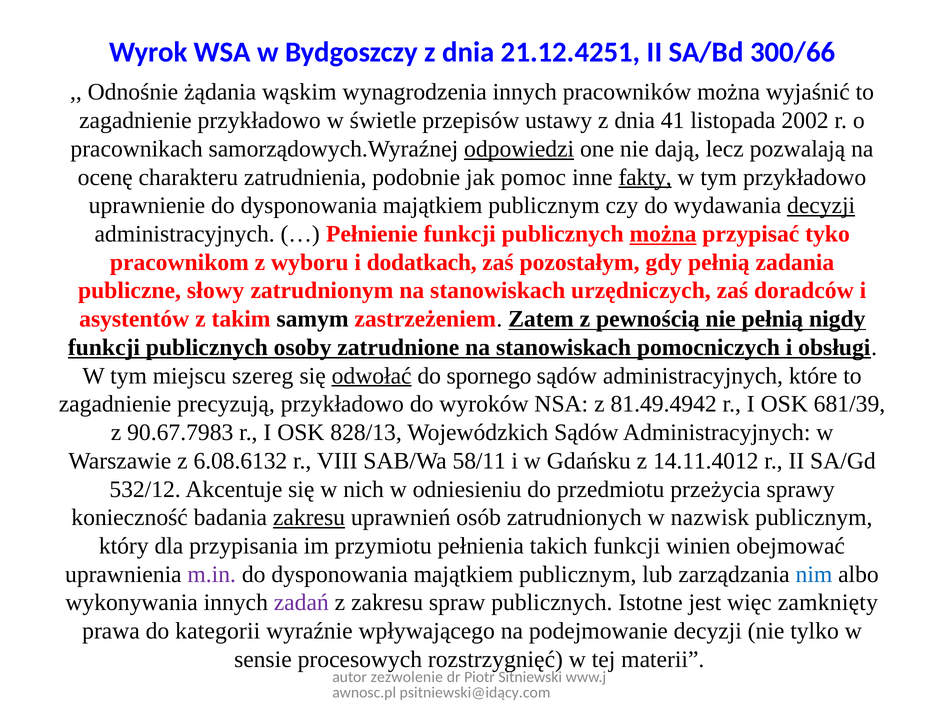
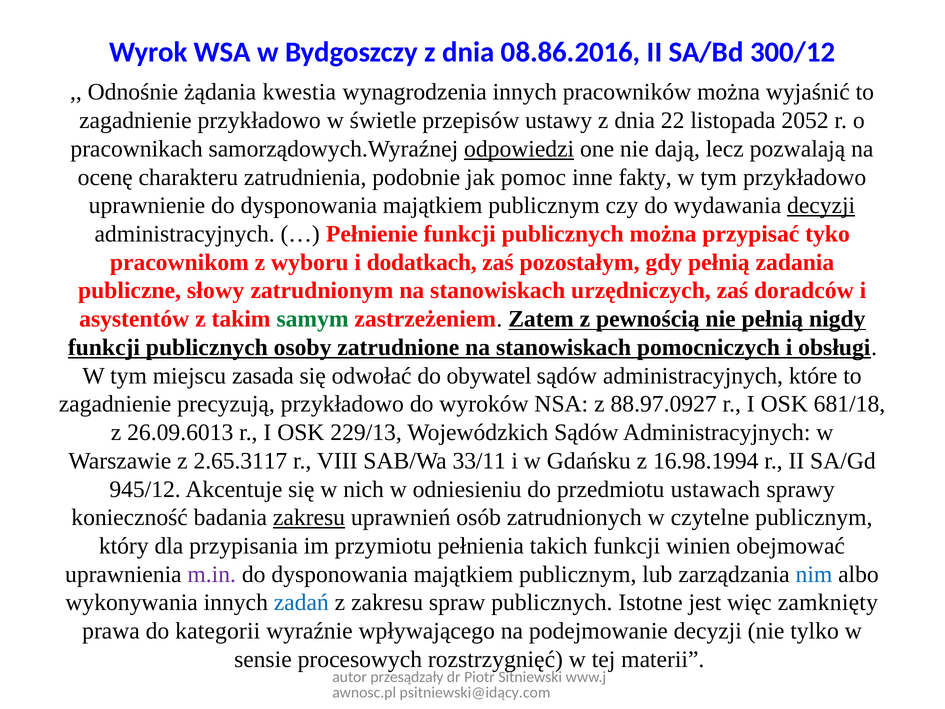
21.12.4251: 21.12.4251 -> 08.86.2016
300/66: 300/66 -> 300/12
wąskim: wąskim -> kwestia
41: 41 -> 22
2002: 2002 -> 2052
fakty underline: present -> none
można at (663, 234) underline: present -> none
samym colour: black -> green
szereg: szereg -> zasada
odwołać underline: present -> none
spornego: spornego -> obywatel
81.49.4942: 81.49.4942 -> 88.97.0927
681/39: 681/39 -> 681/18
90.67.7983: 90.67.7983 -> 26.09.6013
828/13: 828/13 -> 229/13
6.08.6132: 6.08.6132 -> 2.65.3117
58/11: 58/11 -> 33/11
14.11.4012: 14.11.4012 -> 16.98.1994
532/12: 532/12 -> 945/12
przeżycia: przeżycia -> ustawach
nazwisk: nazwisk -> czytelne
zadań colour: purple -> blue
zezwolenie: zezwolenie -> przesądzały
